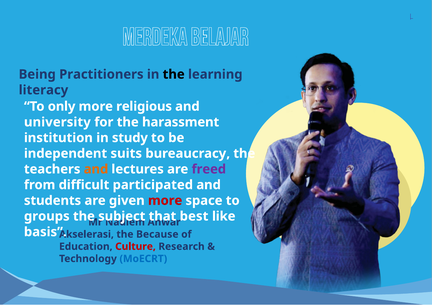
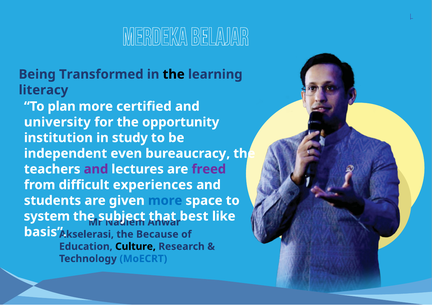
Practitioners: Practitioners -> Transformed
only: only -> plan
religious: religious -> certified
harassment: harassment -> opportunity
suits: suits -> even
and at (96, 169) colour: orange -> purple
participated: participated -> experiences
more at (165, 201) colour: red -> blue
groups: groups -> system
Culture colour: red -> black
